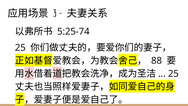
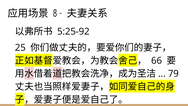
3: 3 -> 8
5:25-74: 5:25-74 -> 5:25-92
88: 88 -> 66
25 at (173, 74): 25 -> 79
